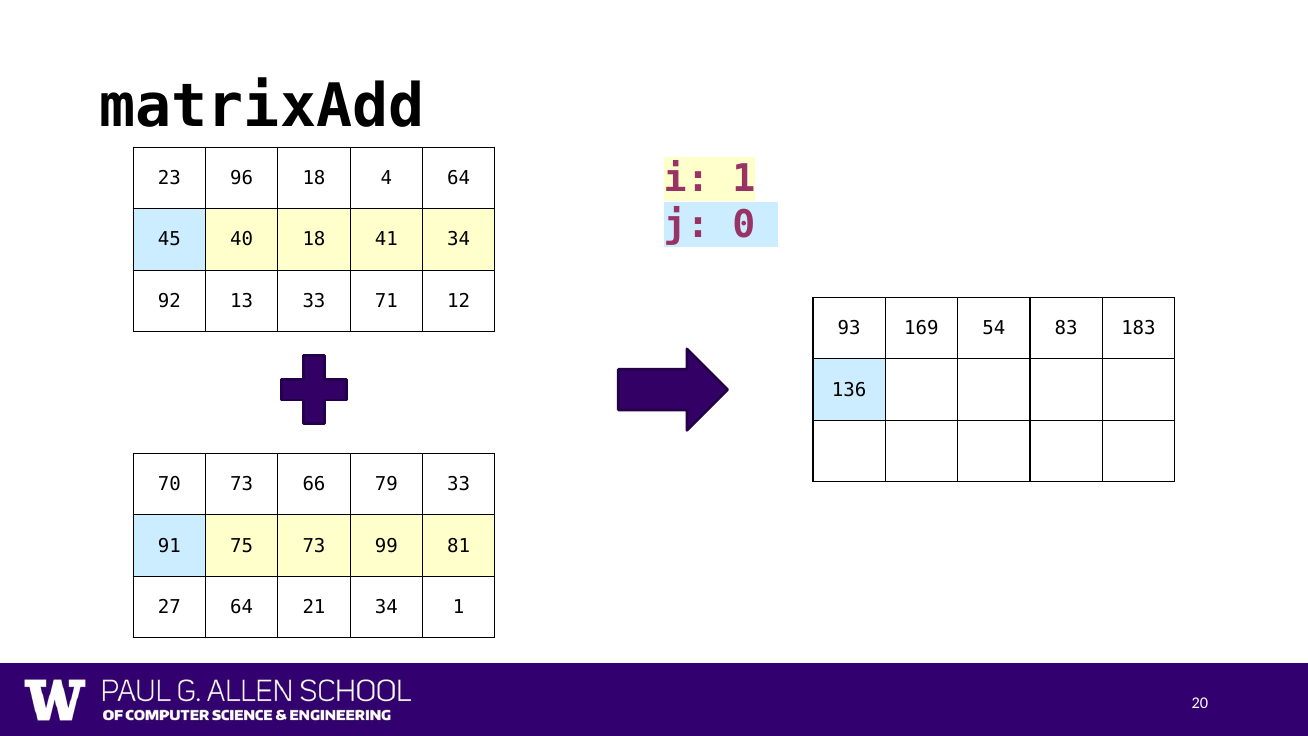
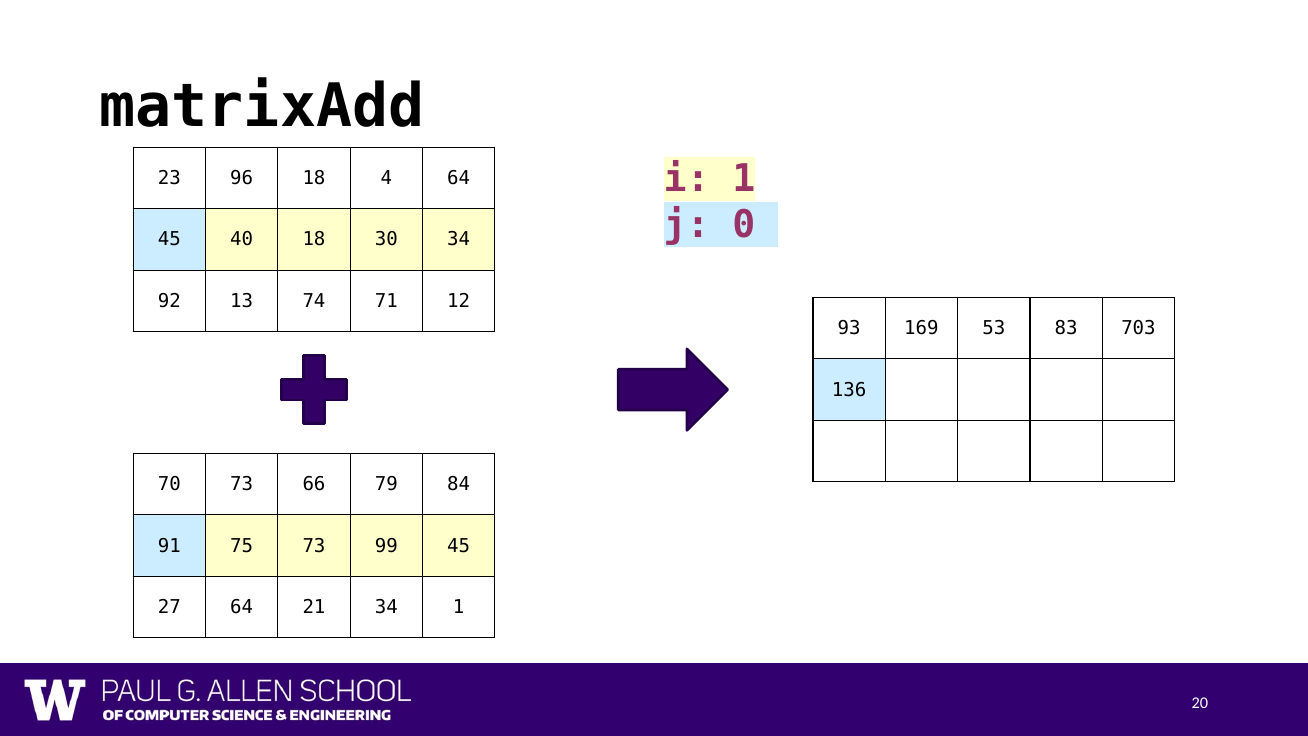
41: 41 -> 30
13 33: 33 -> 74
54: 54 -> 53
183: 183 -> 703
79 33: 33 -> 84
99 81: 81 -> 45
